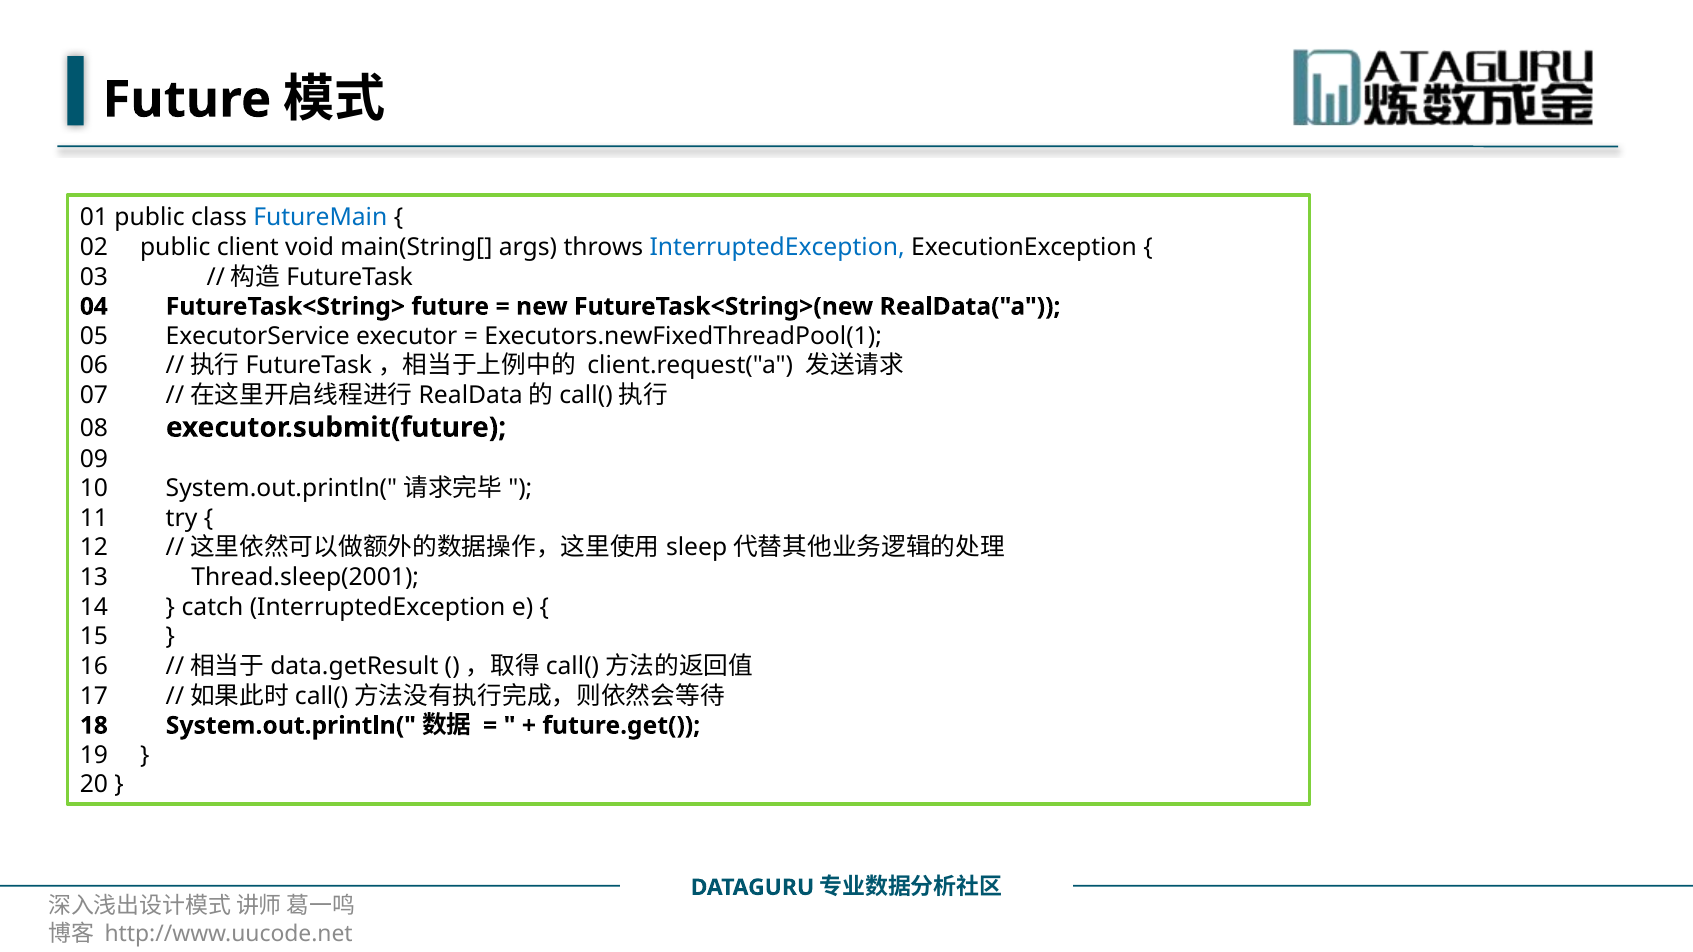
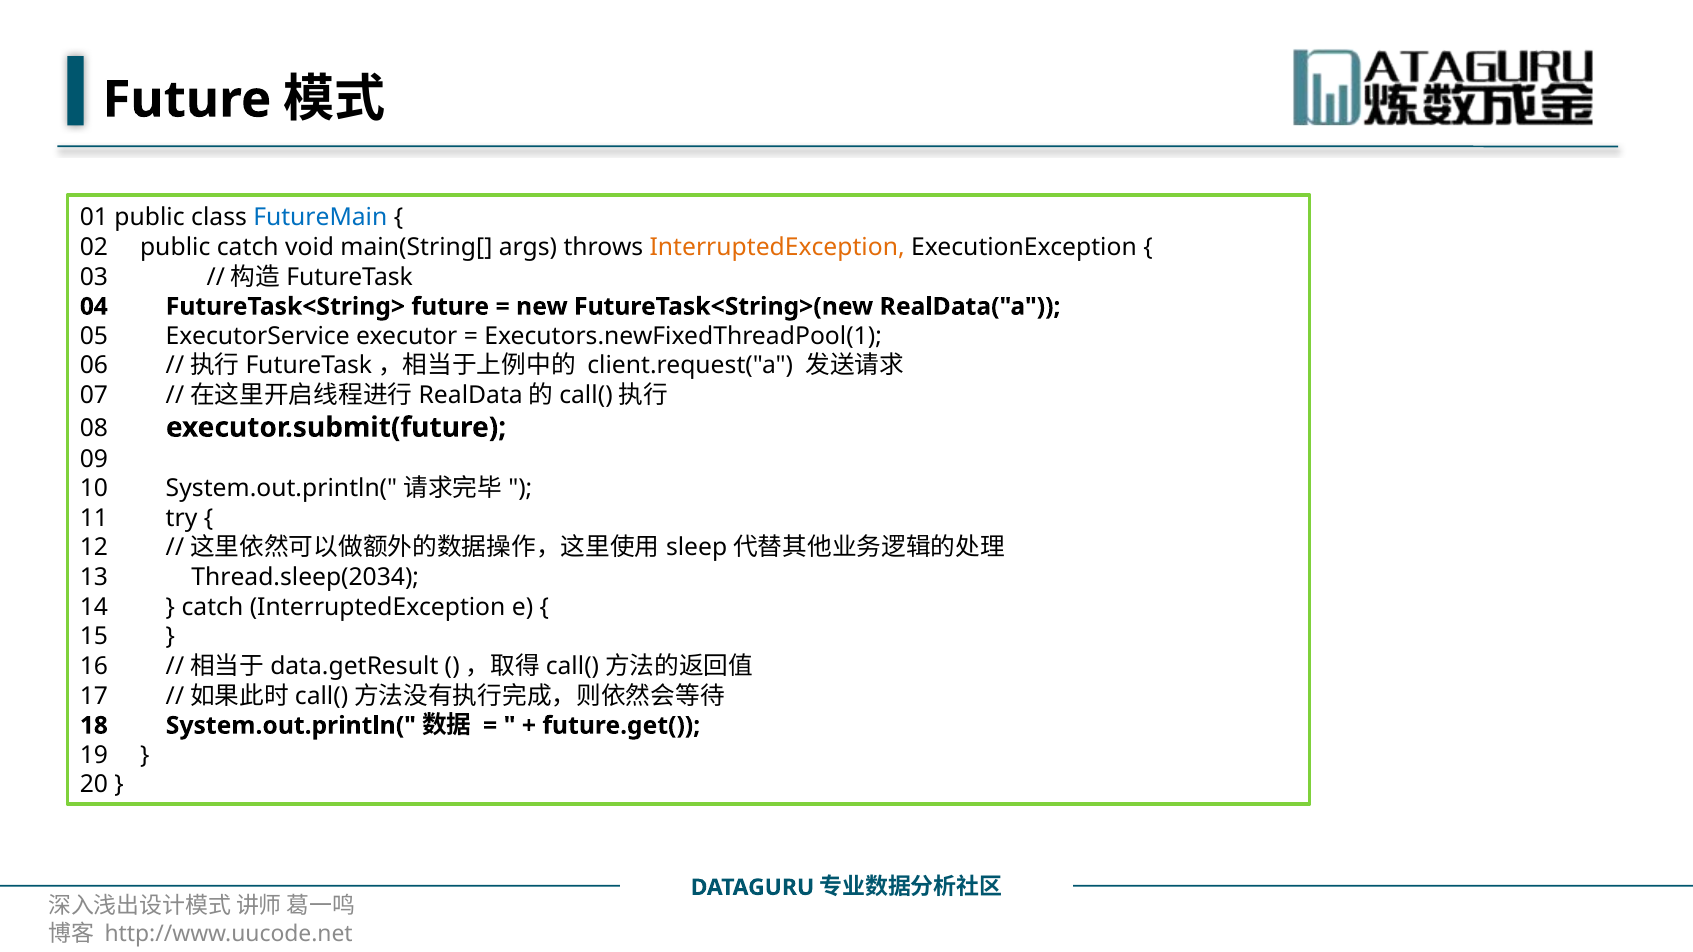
public client: client -> catch
InterruptedException at (777, 247) colour: blue -> orange
Thread.sleep(2001: Thread.sleep(2001 -> Thread.sleep(2034
